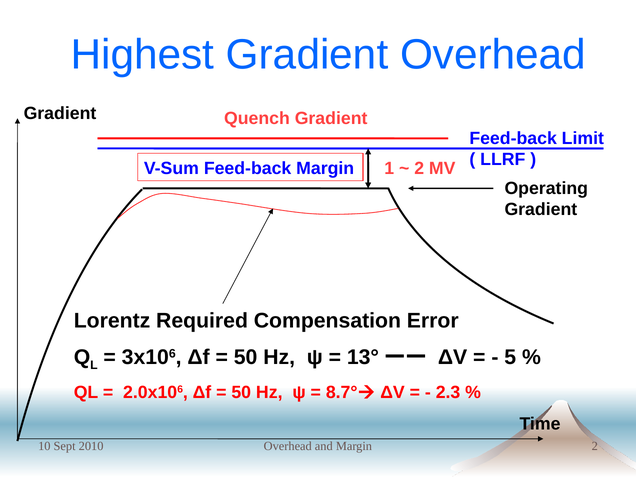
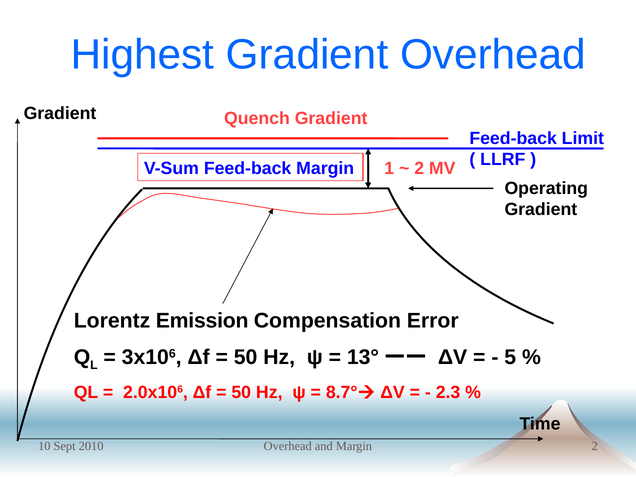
Required: Required -> Emission
